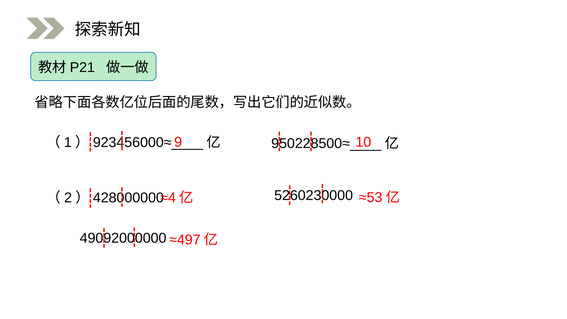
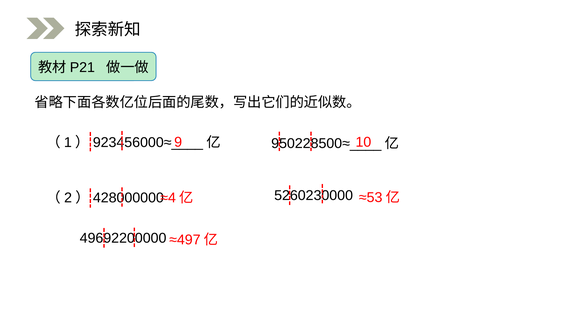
49092000000: 49092000000 -> 49692200000
